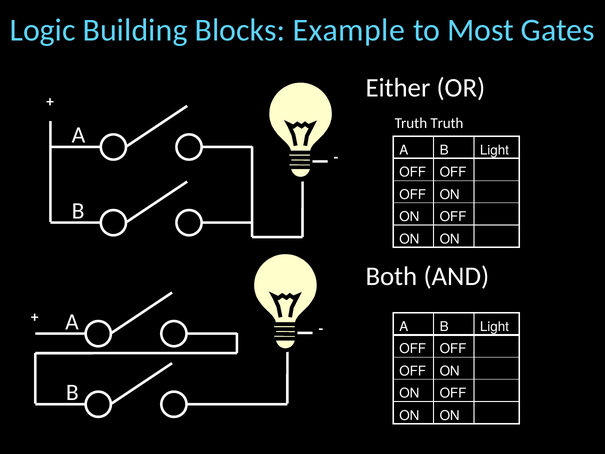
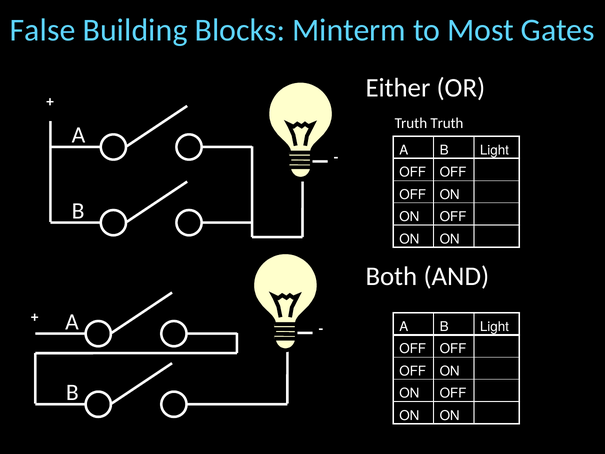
Logic: Logic -> False
Example: Example -> Minterm
